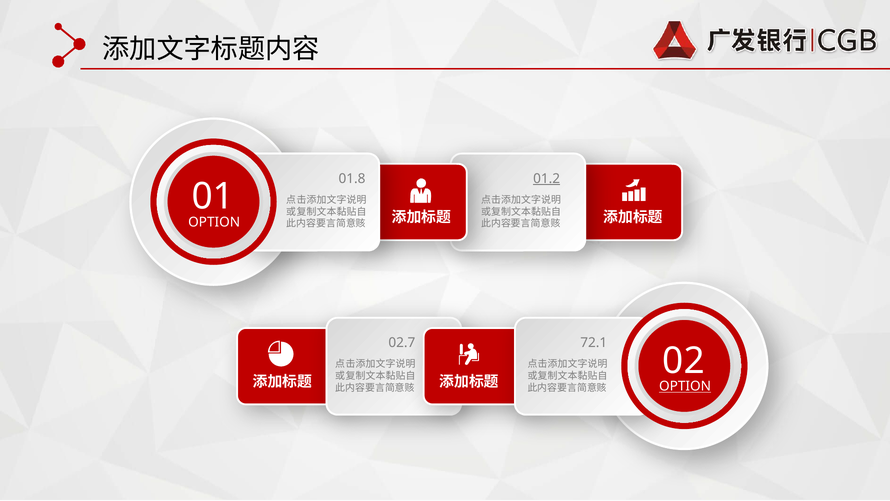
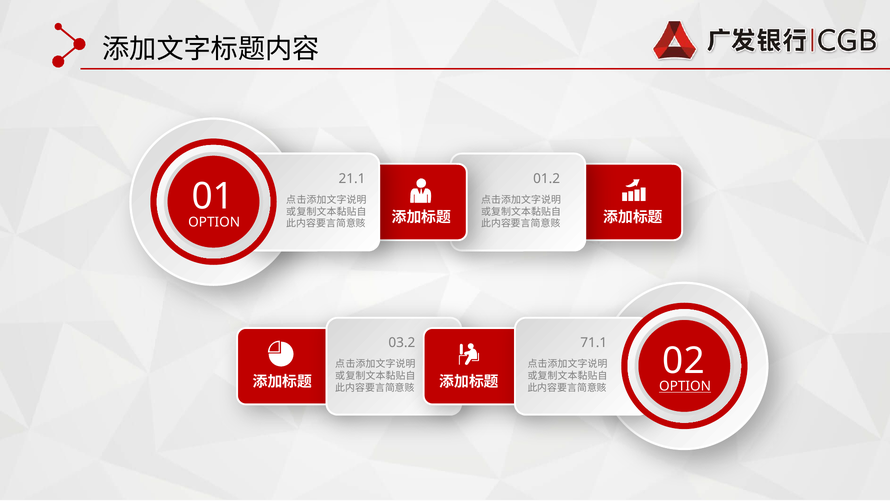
01.8: 01.8 -> 21.1
01.2 underline: present -> none
02.7: 02.7 -> 03.2
72.1: 72.1 -> 71.1
